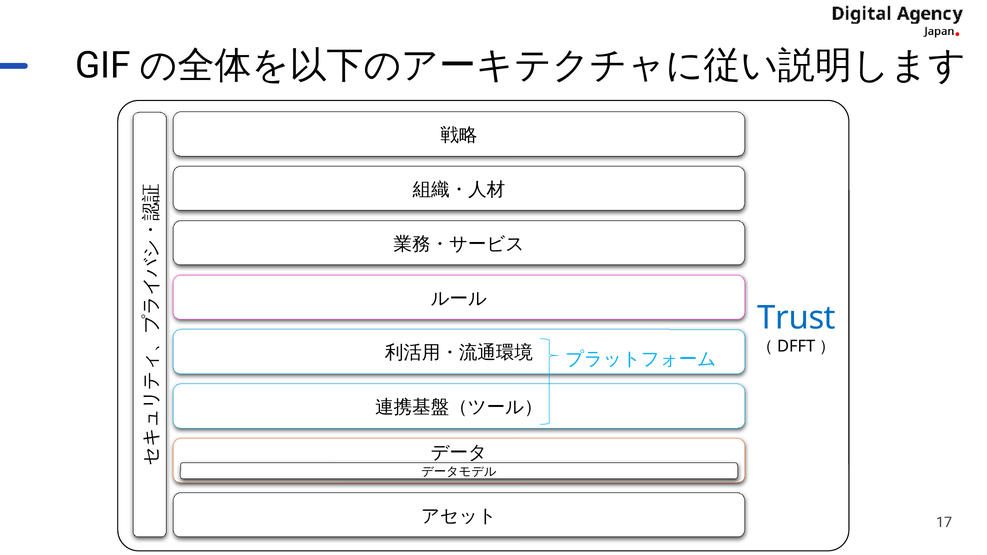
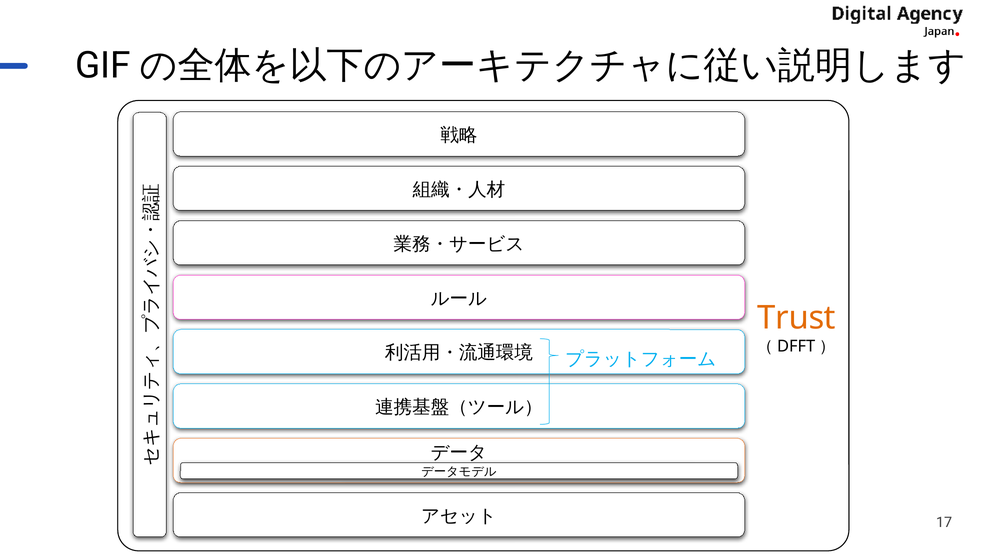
Trust colour: blue -> orange
